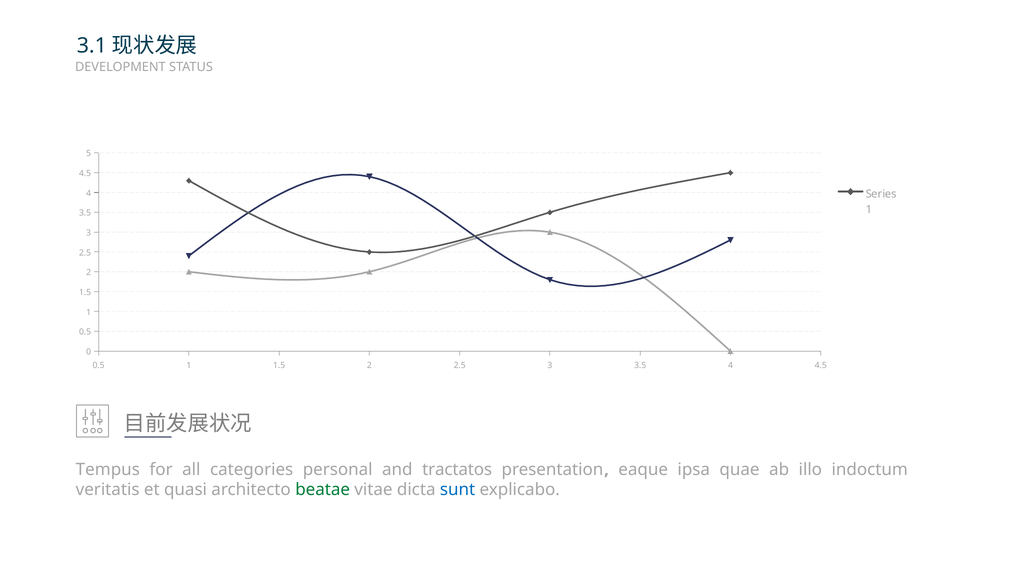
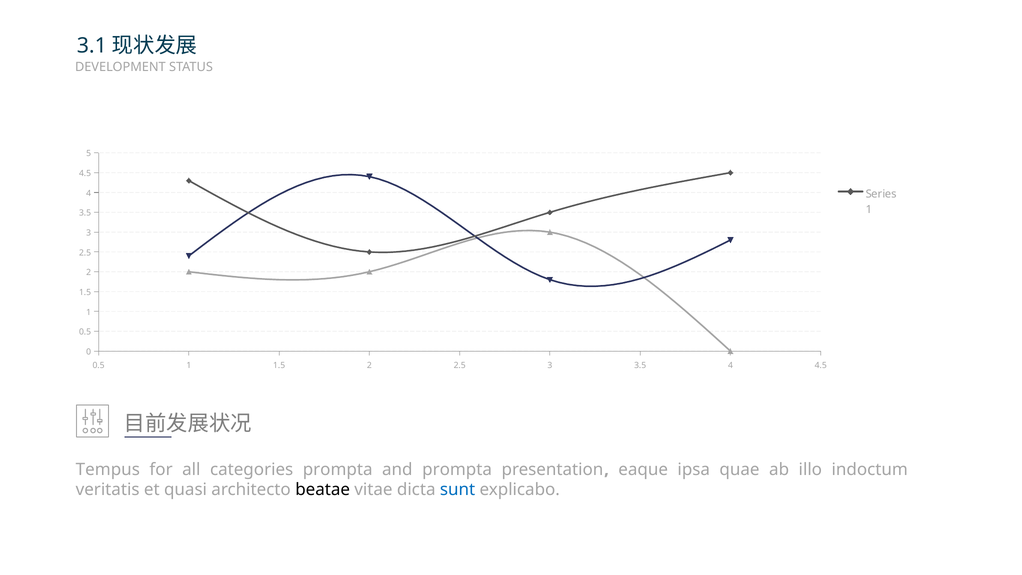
categories personal: personal -> prompta
and tractatos: tractatos -> prompta
beatae colour: green -> black
